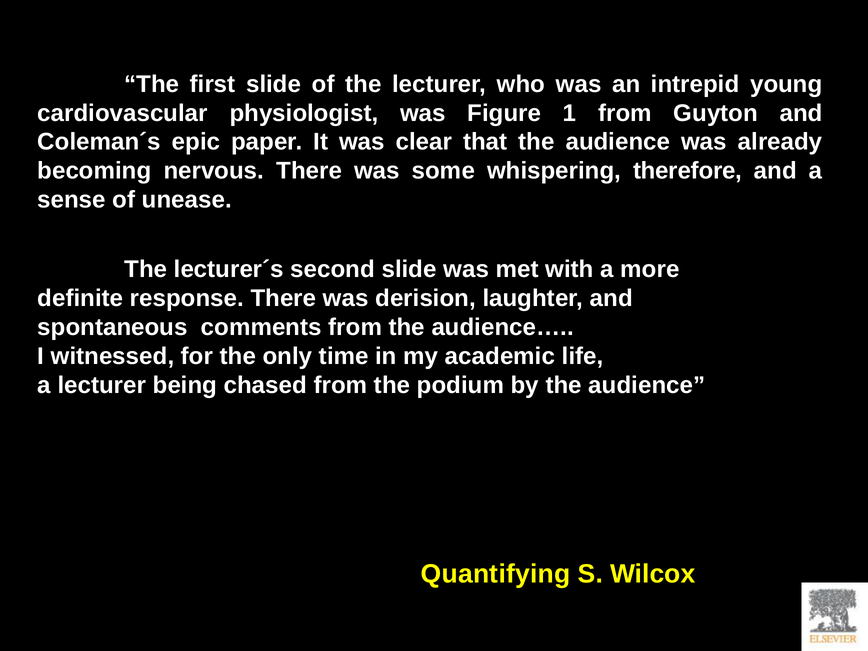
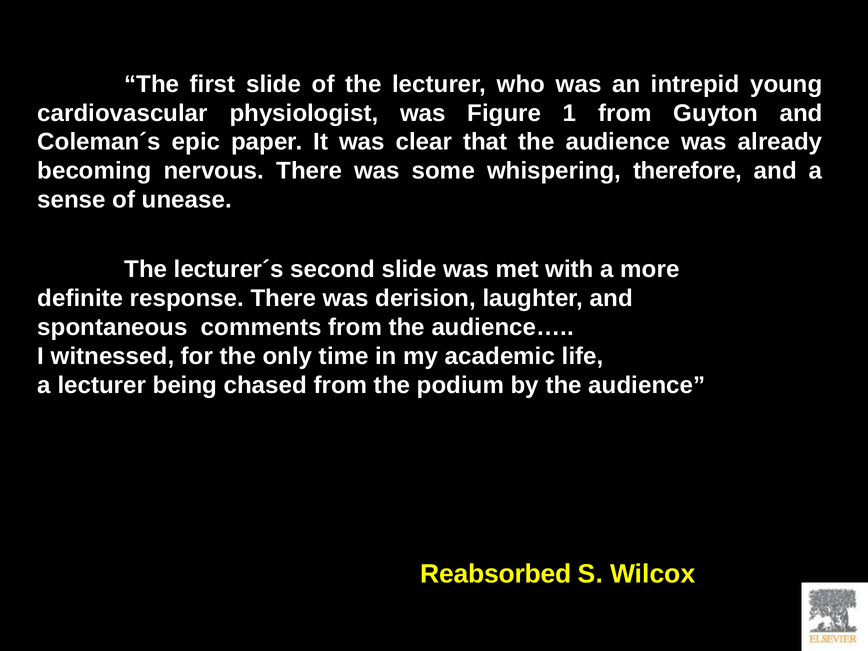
Quantifying: Quantifying -> Reabsorbed
